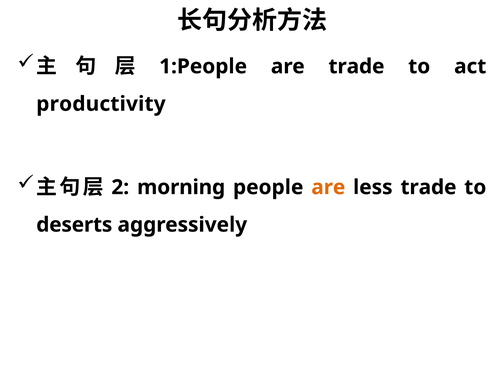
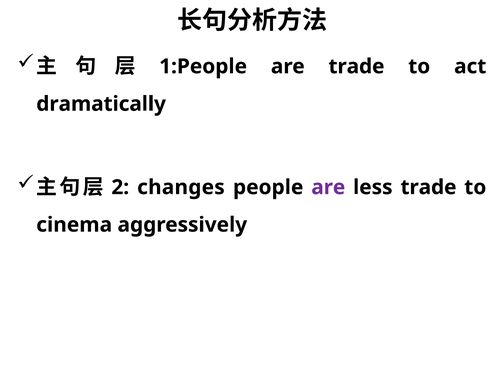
productivity: productivity -> dramatically
morning: morning -> changes
are at (328, 187) colour: orange -> purple
deserts: deserts -> cinema
